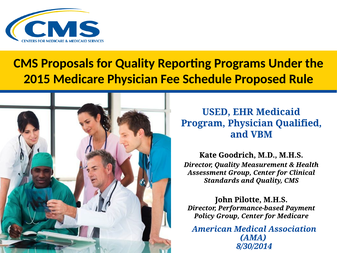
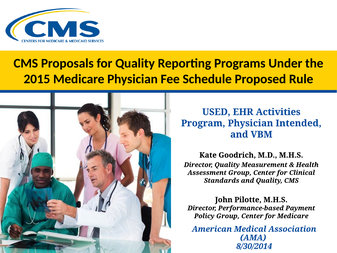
Medicaid: Medicaid -> Activities
Qualified: Qualified -> Intended
